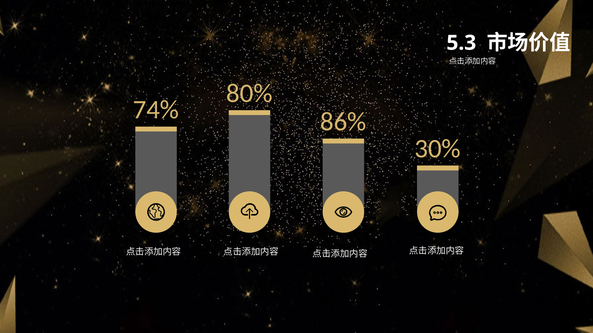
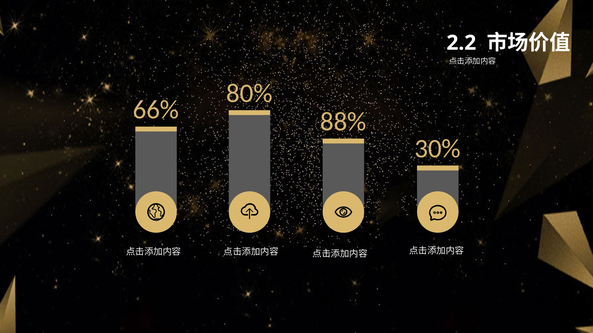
5.3: 5.3 -> 2.2
74%: 74% -> 66%
86%: 86% -> 88%
